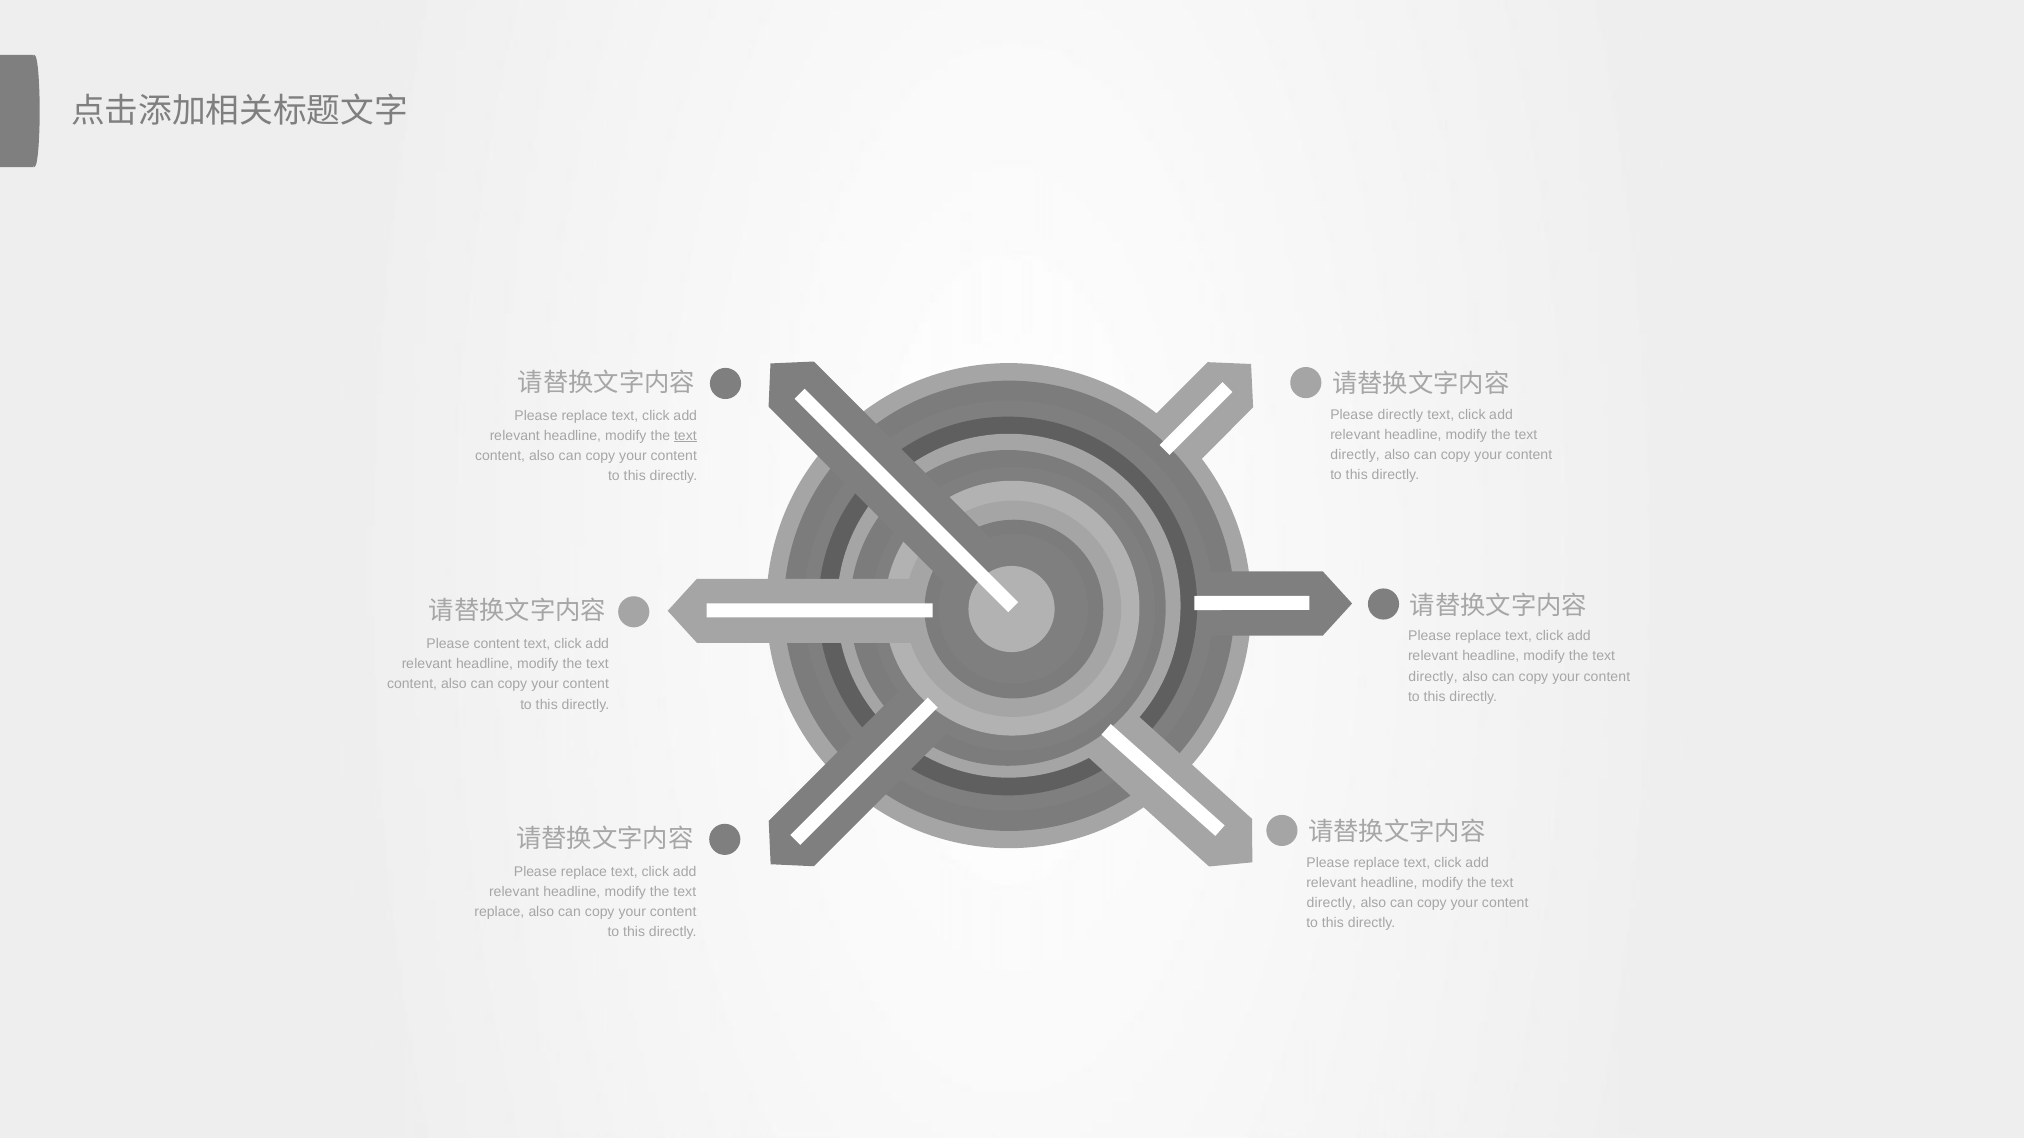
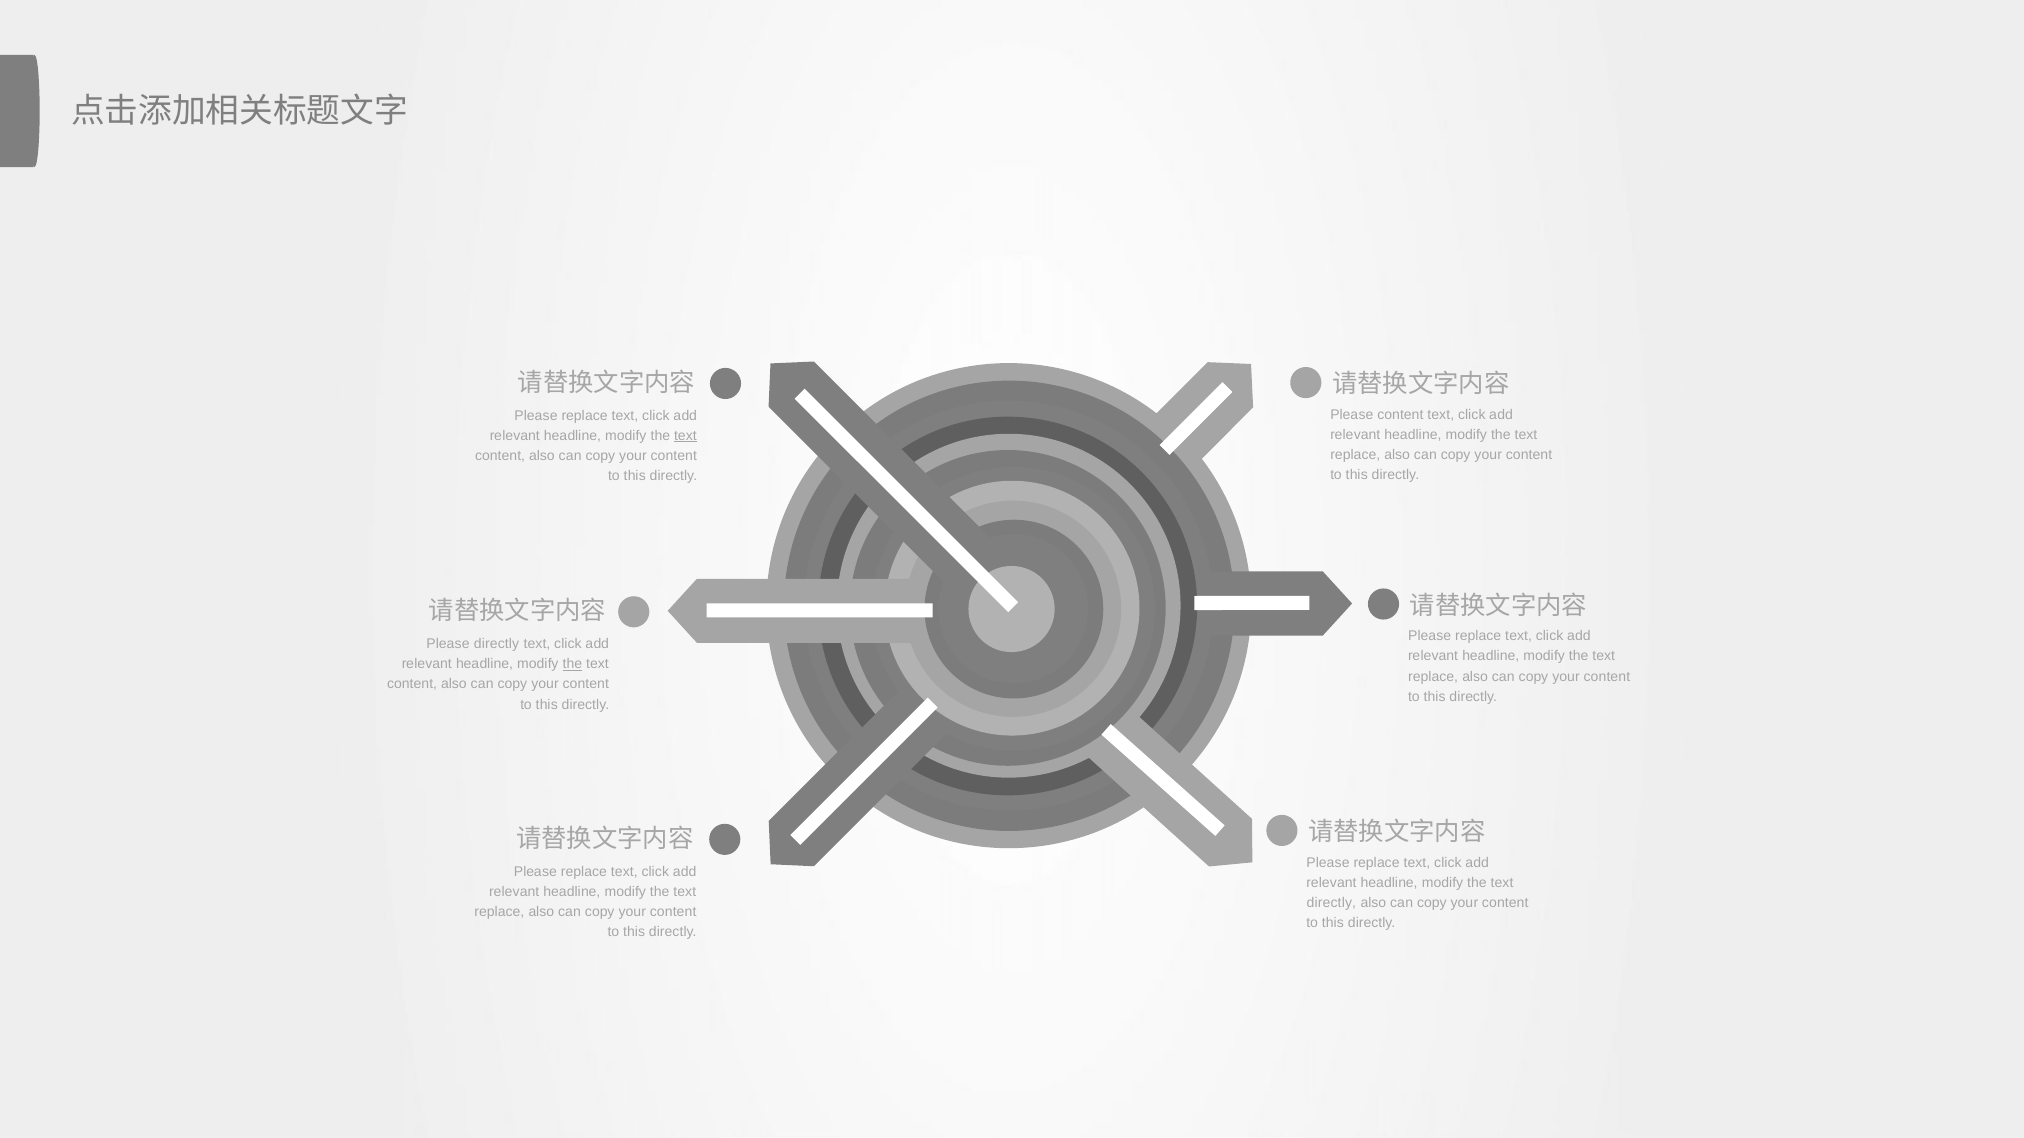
Please directly: directly -> content
directly at (1355, 455): directly -> replace
Please content: content -> directly
the at (572, 664) underline: none -> present
directly at (1433, 677): directly -> replace
